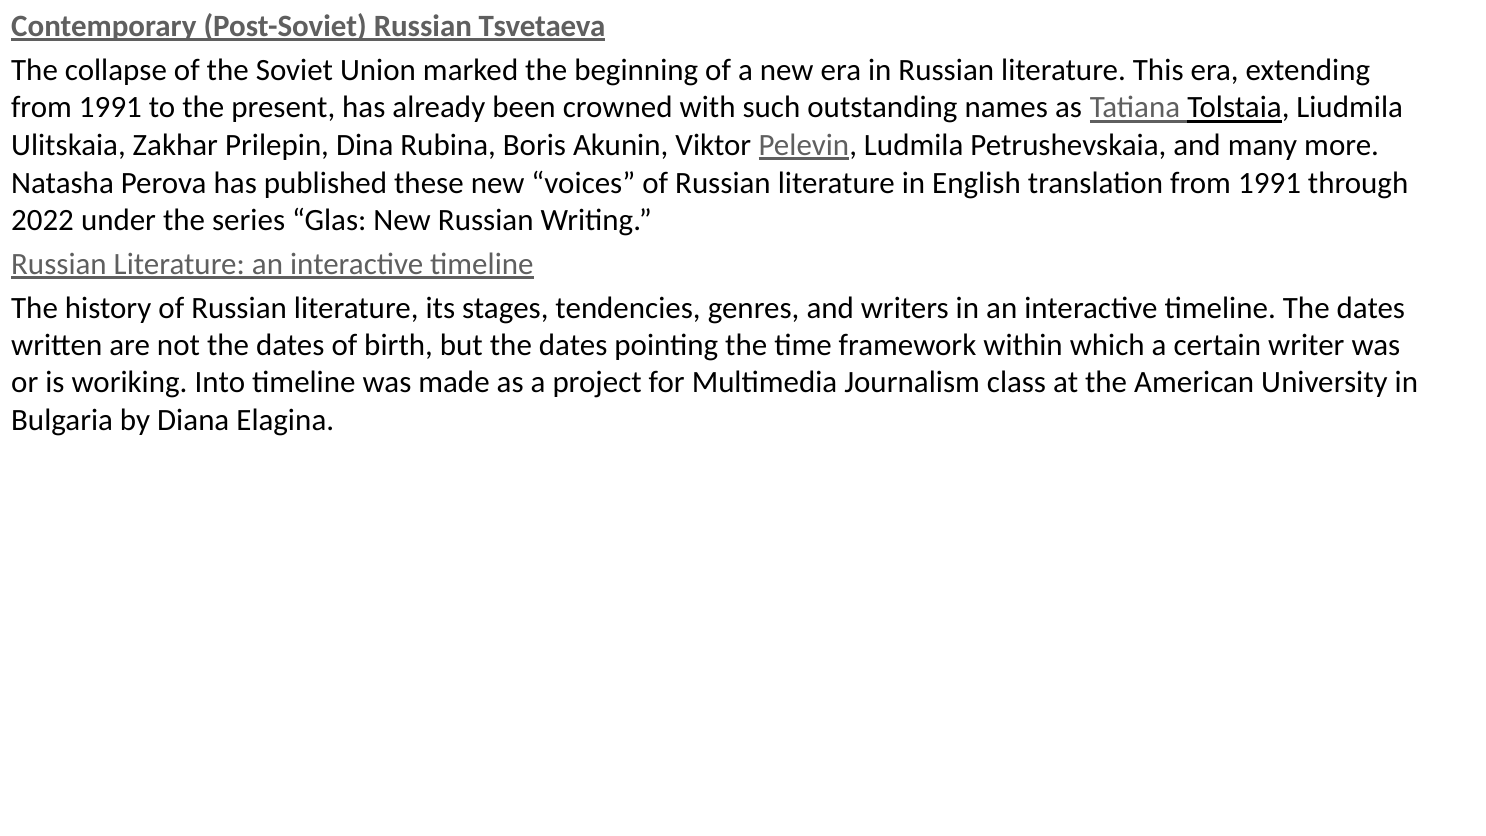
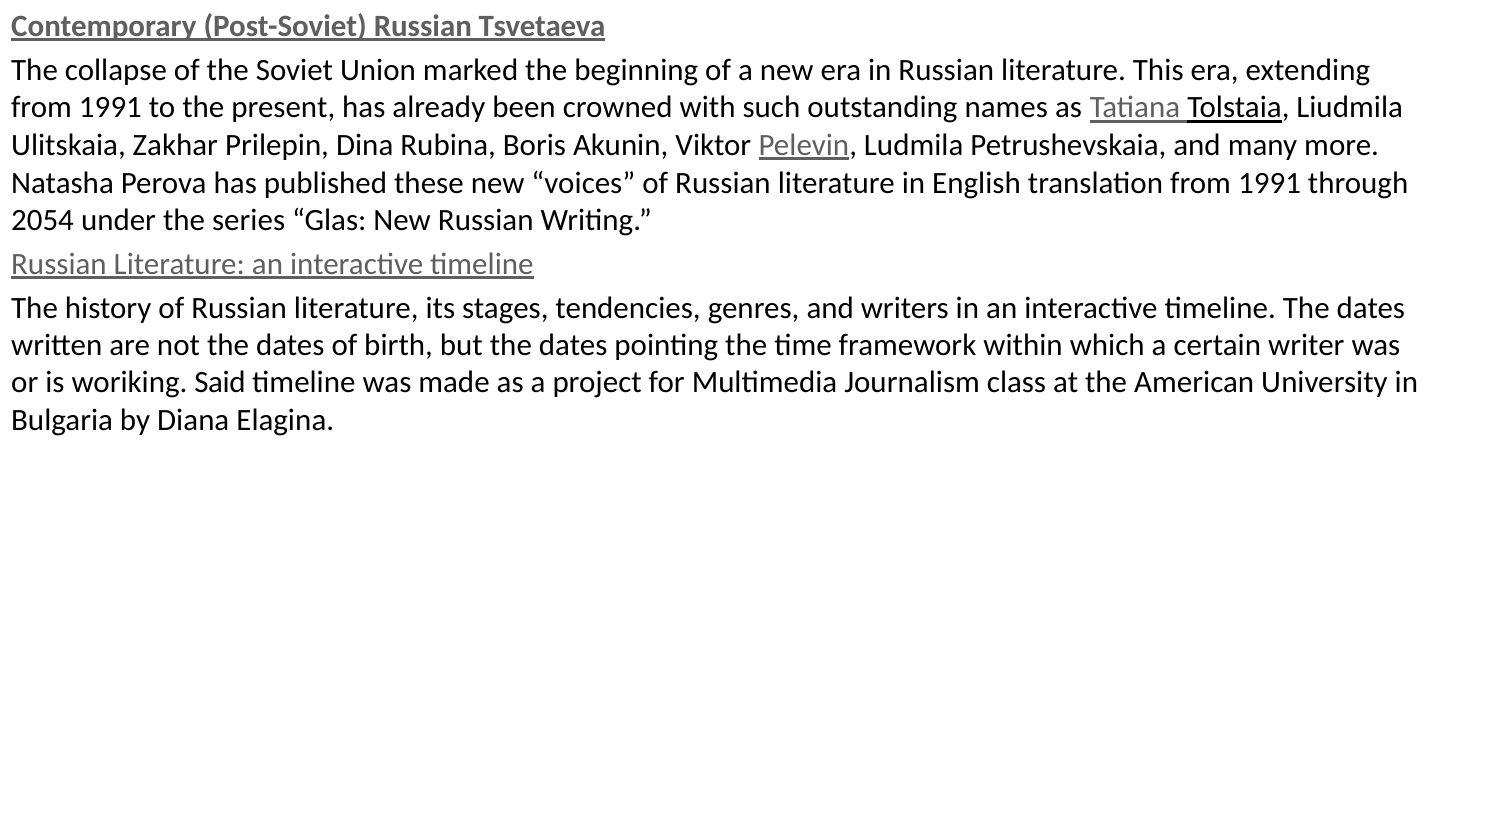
2022: 2022 -> 2054
Into: Into -> Said
